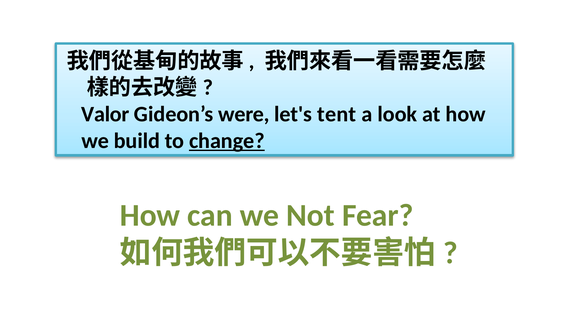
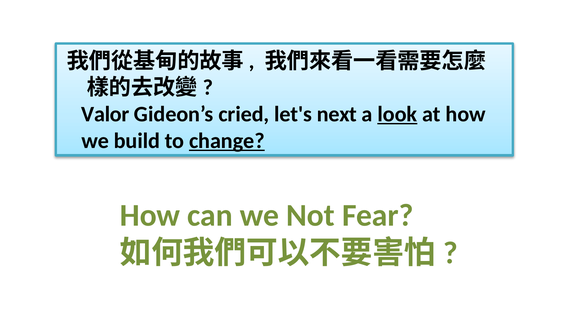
were: were -> cried
tent: tent -> next
look underline: none -> present
